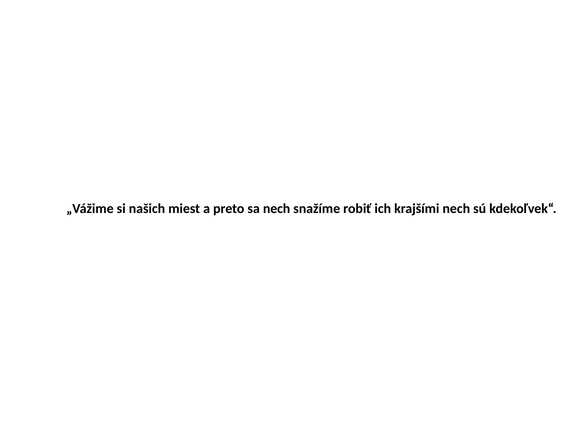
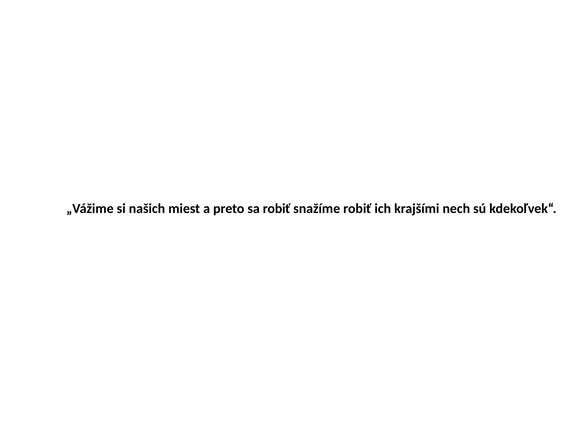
sa nech: nech -> robiť
